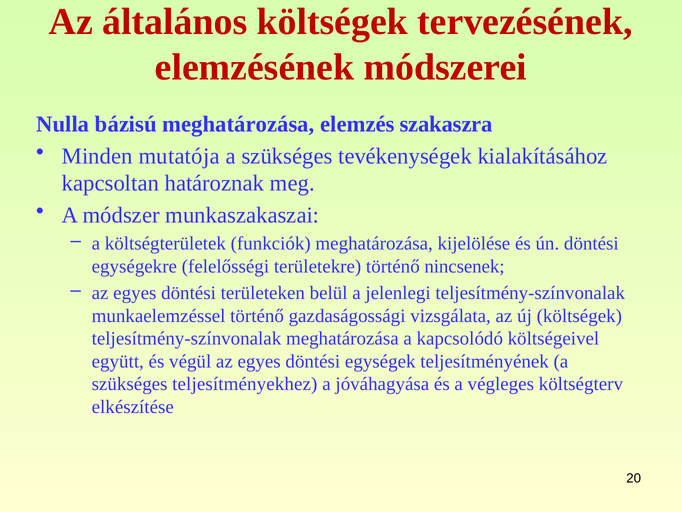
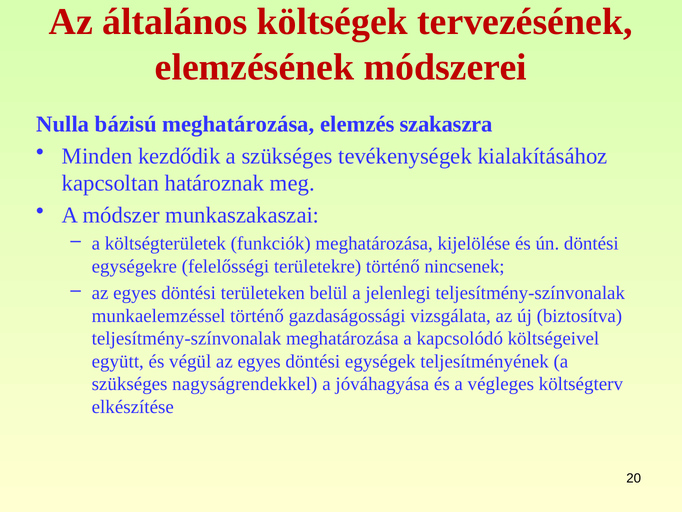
mutatója: mutatója -> kezdődik
új költségek: költségek -> biztosítva
teljesítményekhez: teljesítményekhez -> nagyságrendekkel
